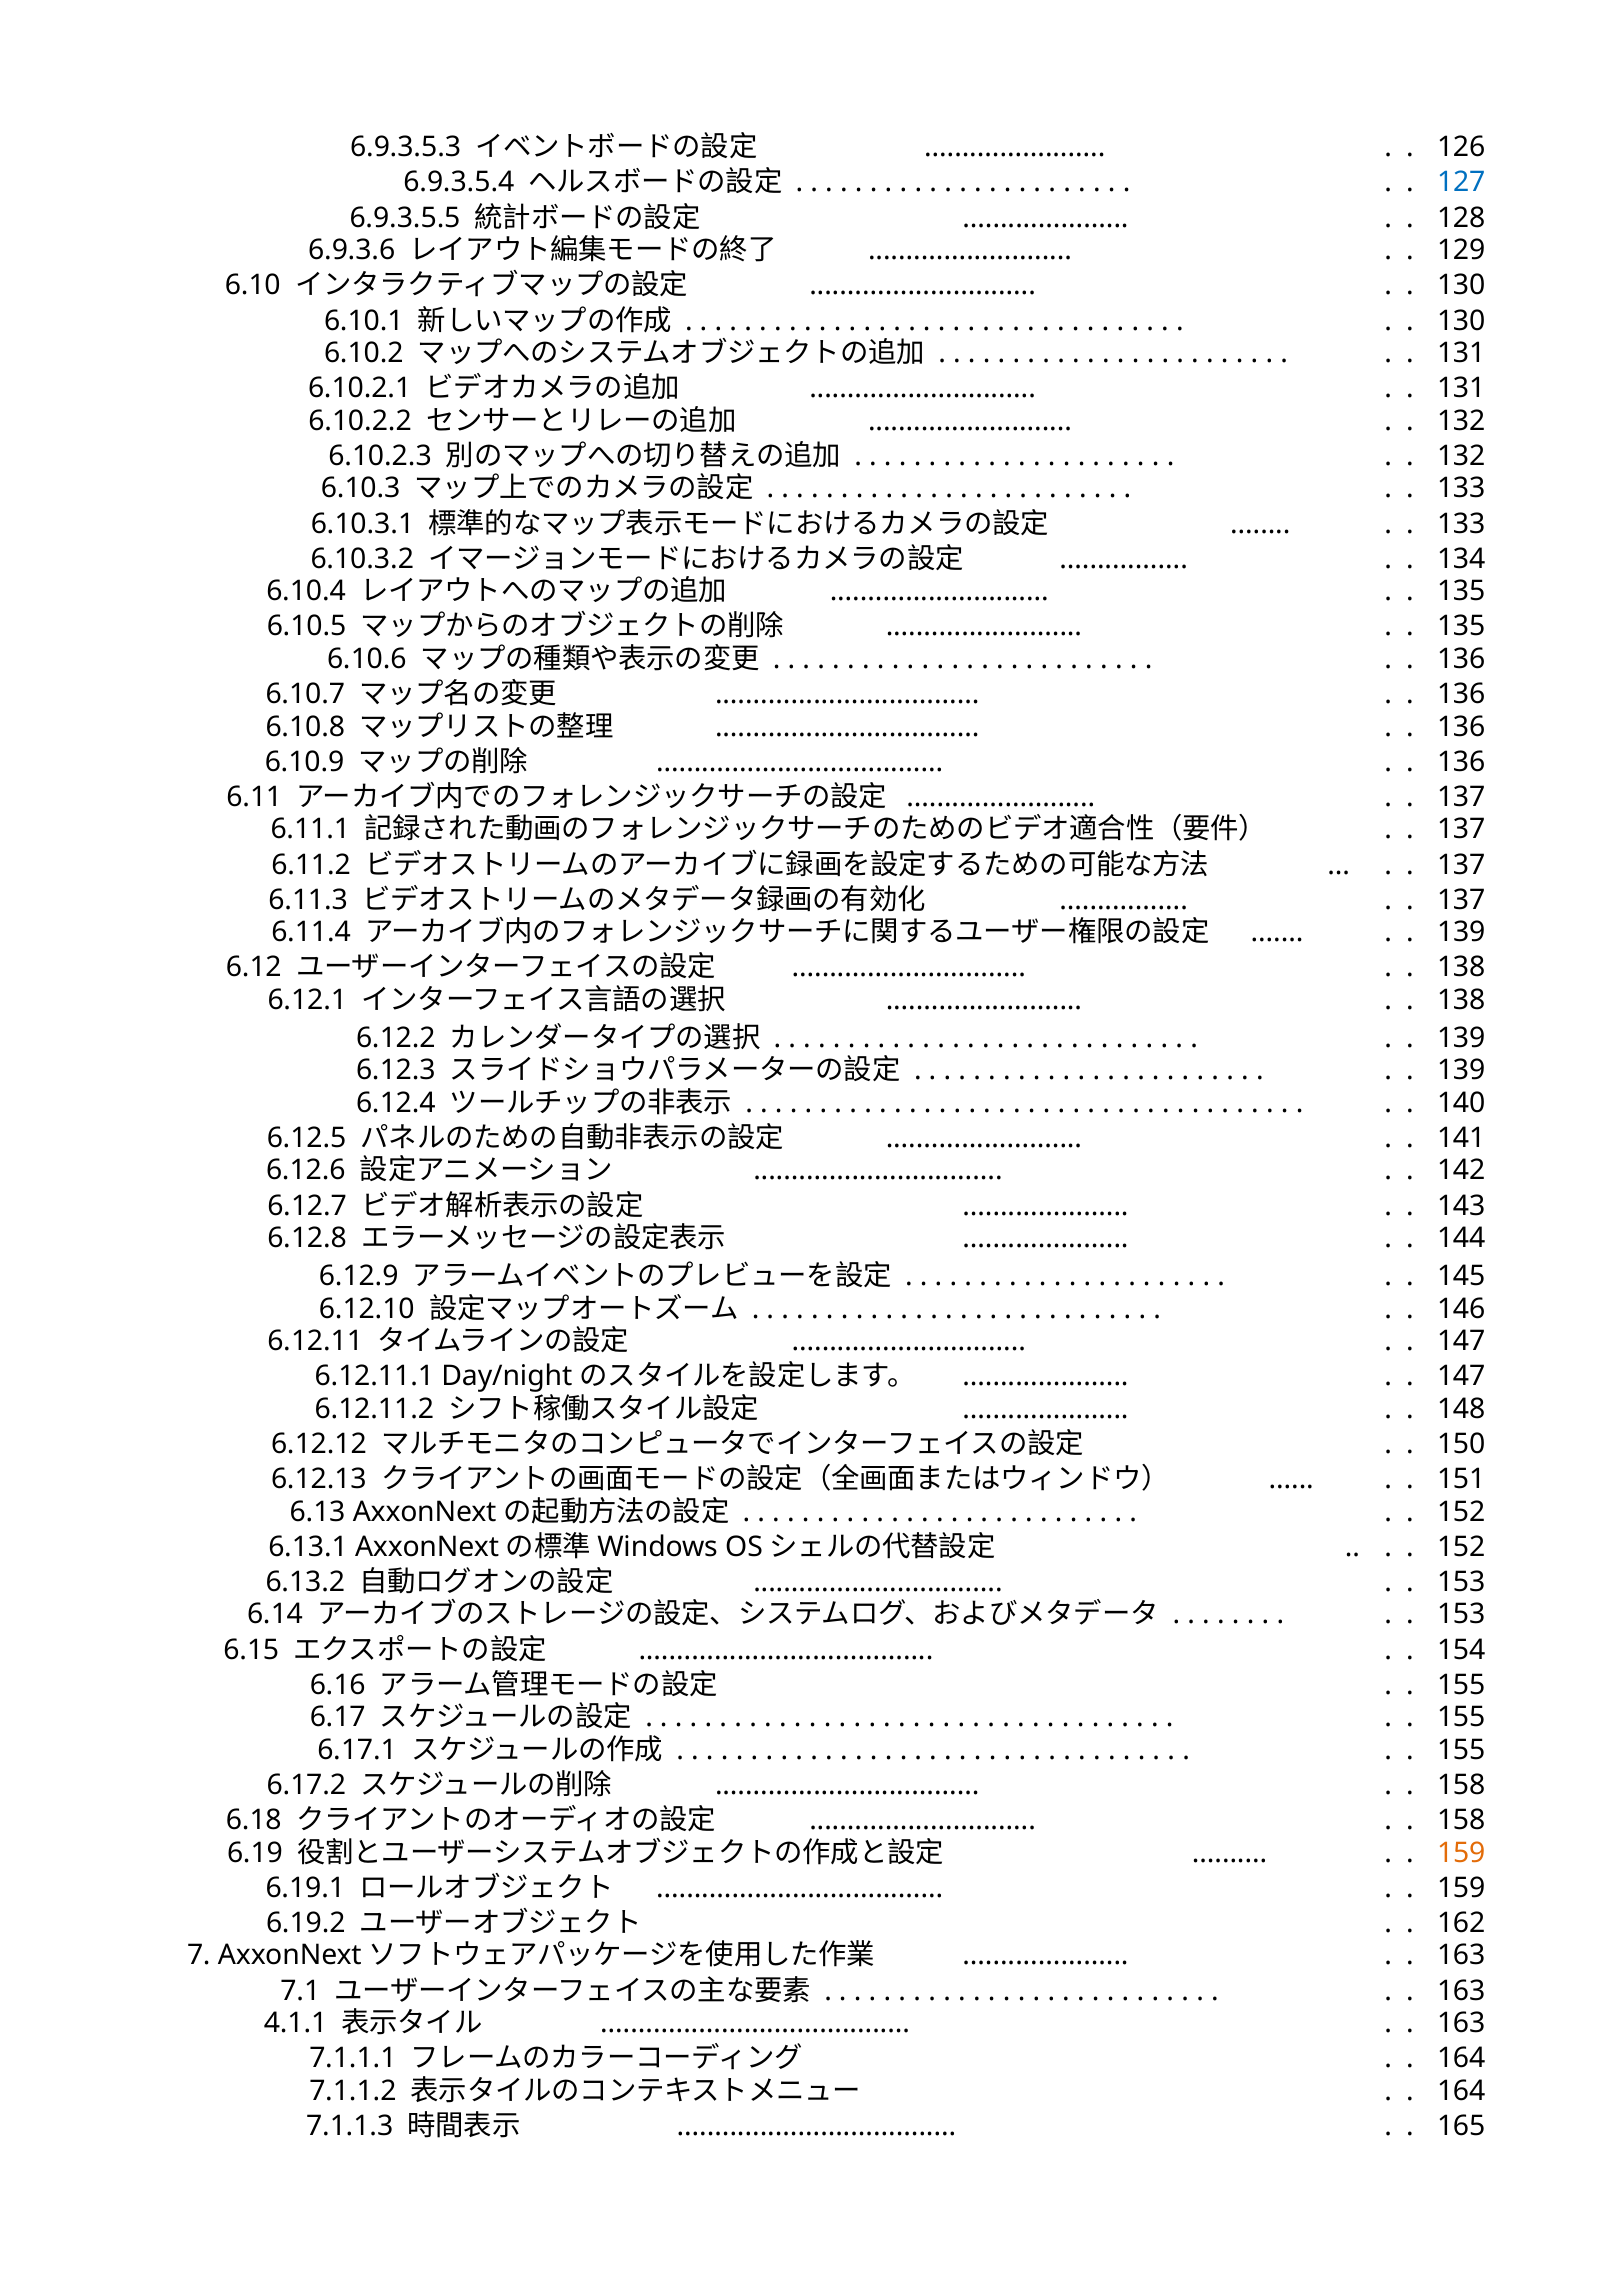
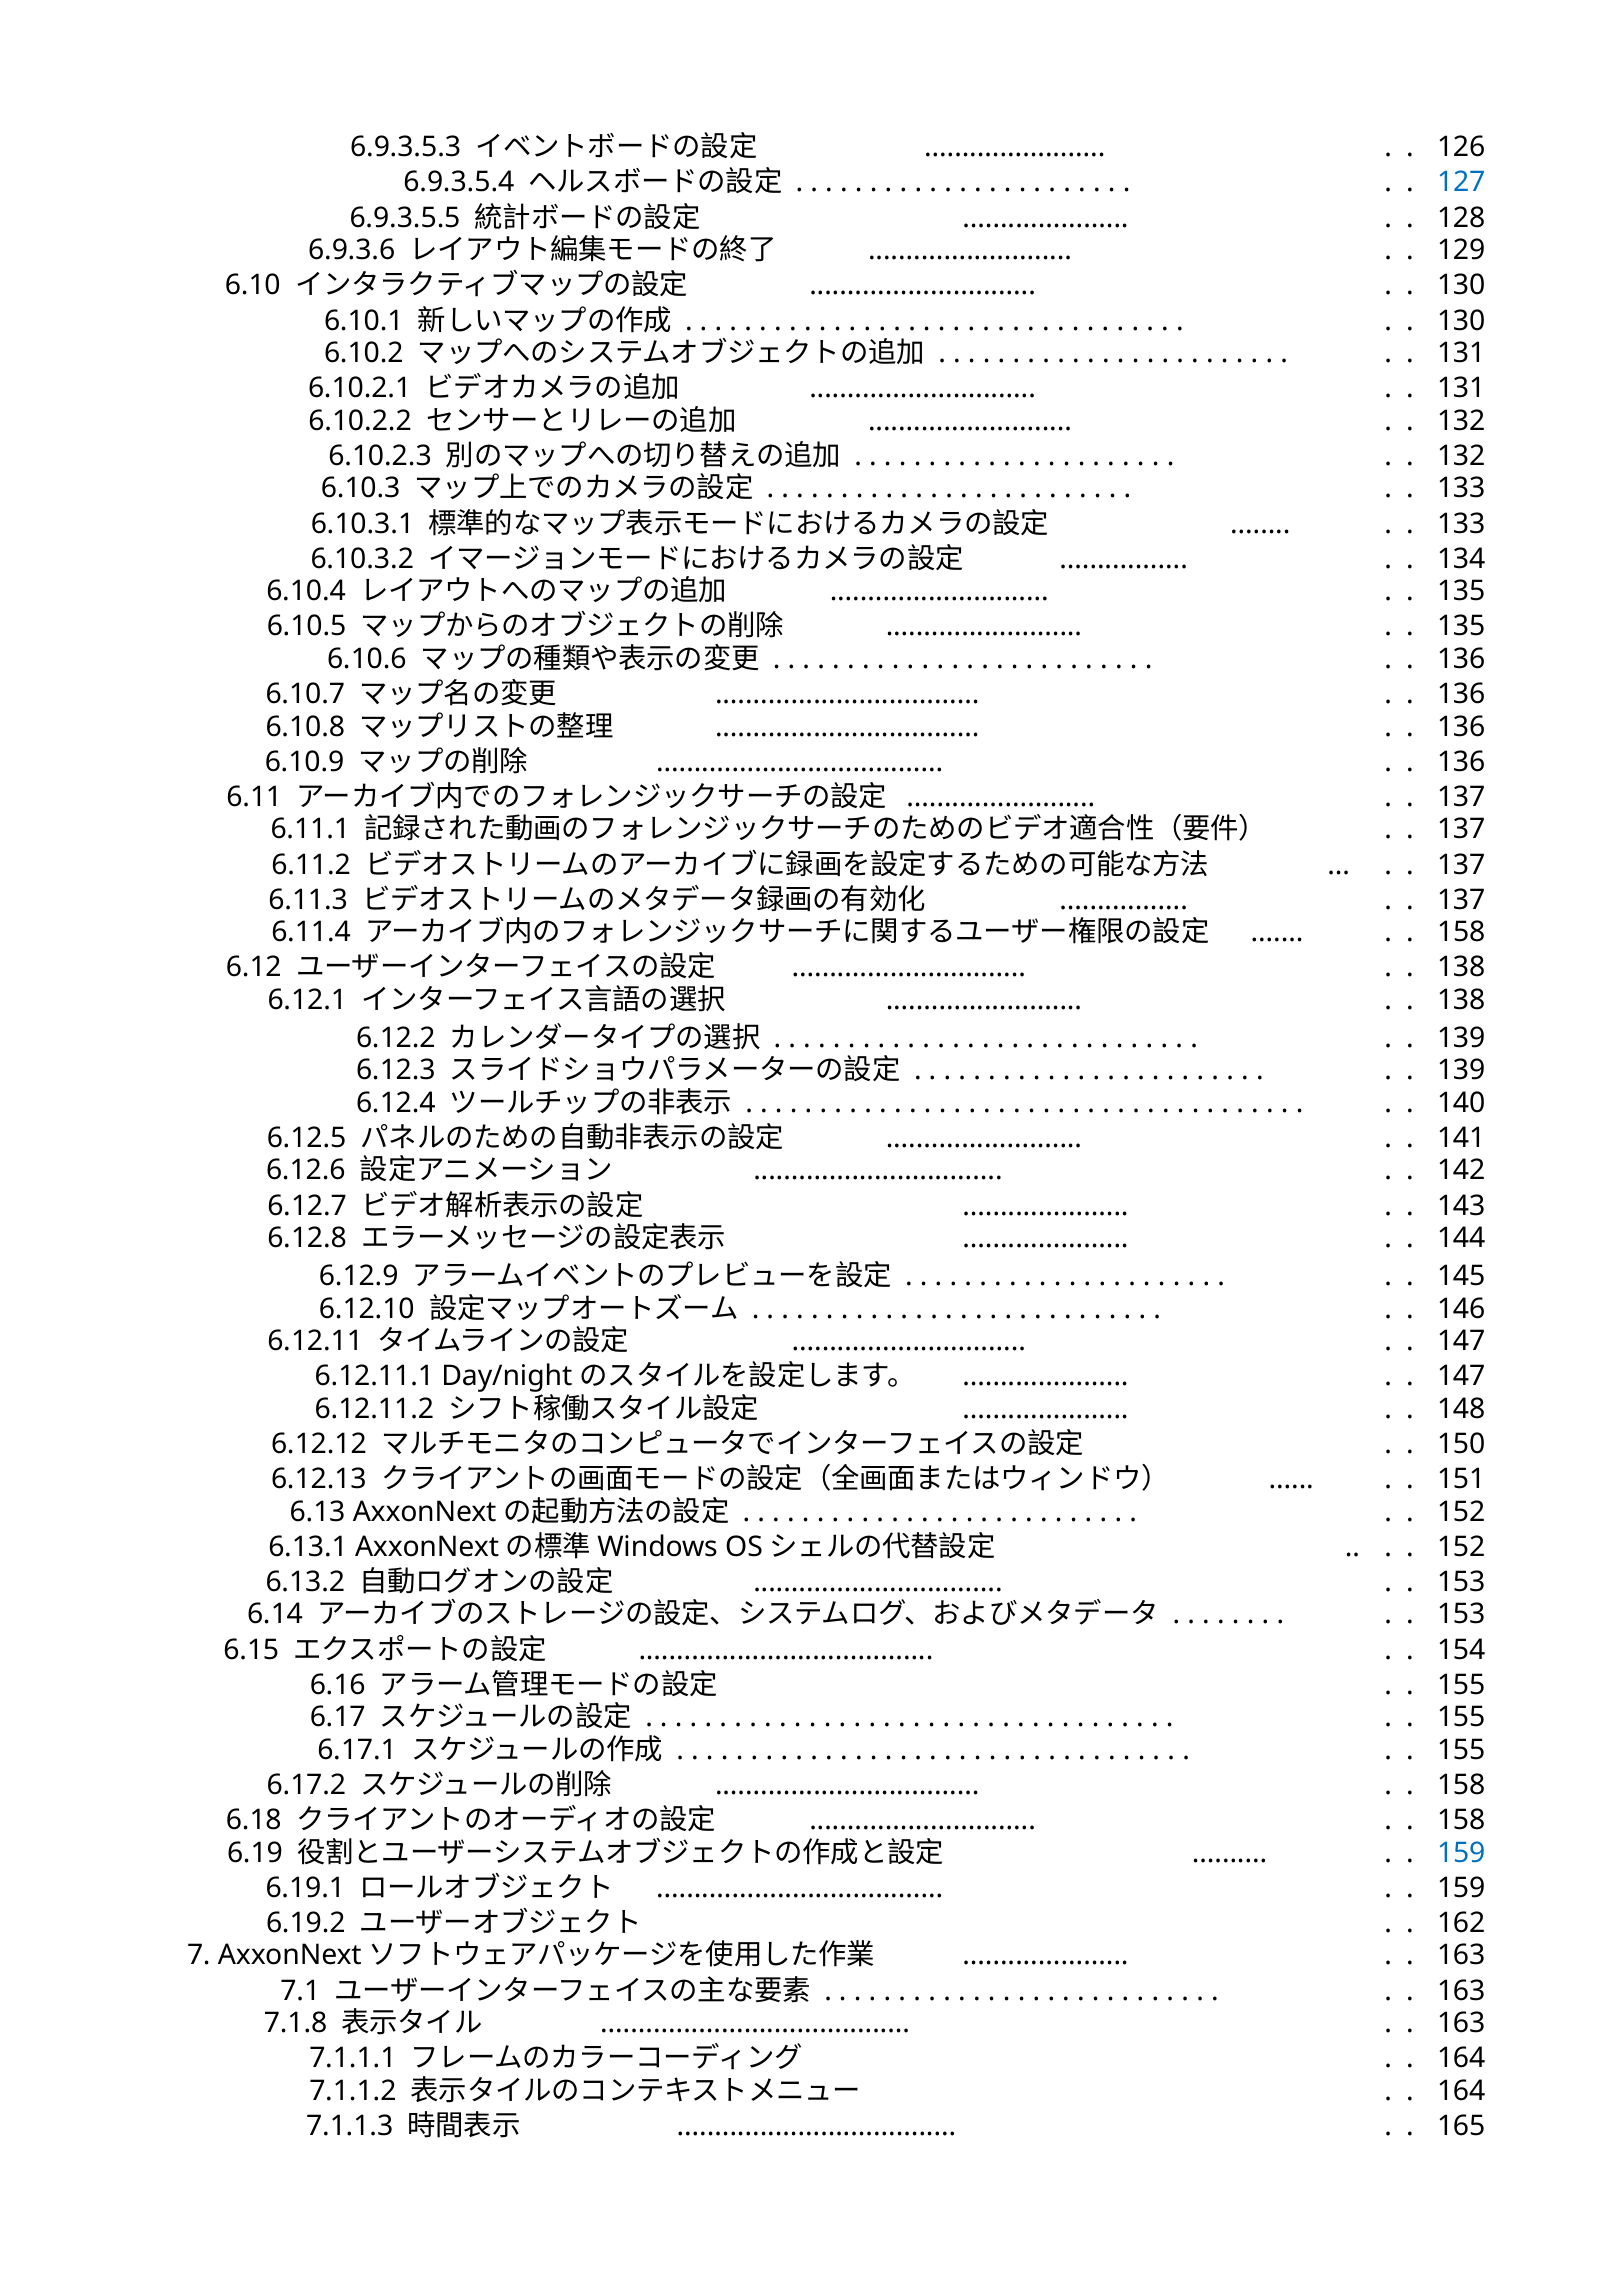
139 at (1461, 932): 139 -> 158
159 at (1461, 1852) colour: orange -> blue
4.1.1: 4.1.1 -> 7.1.8
